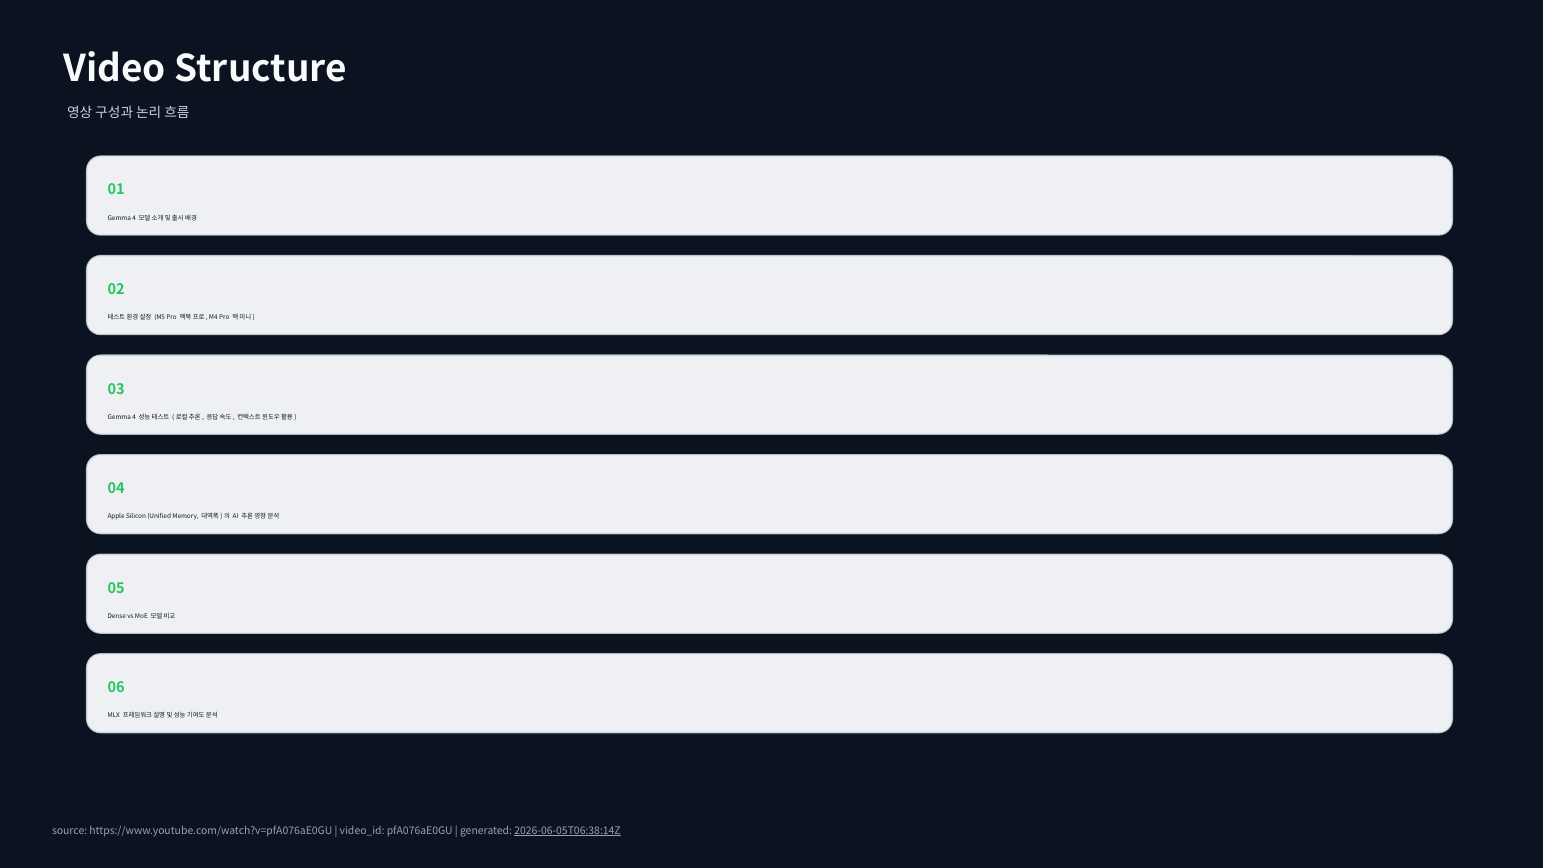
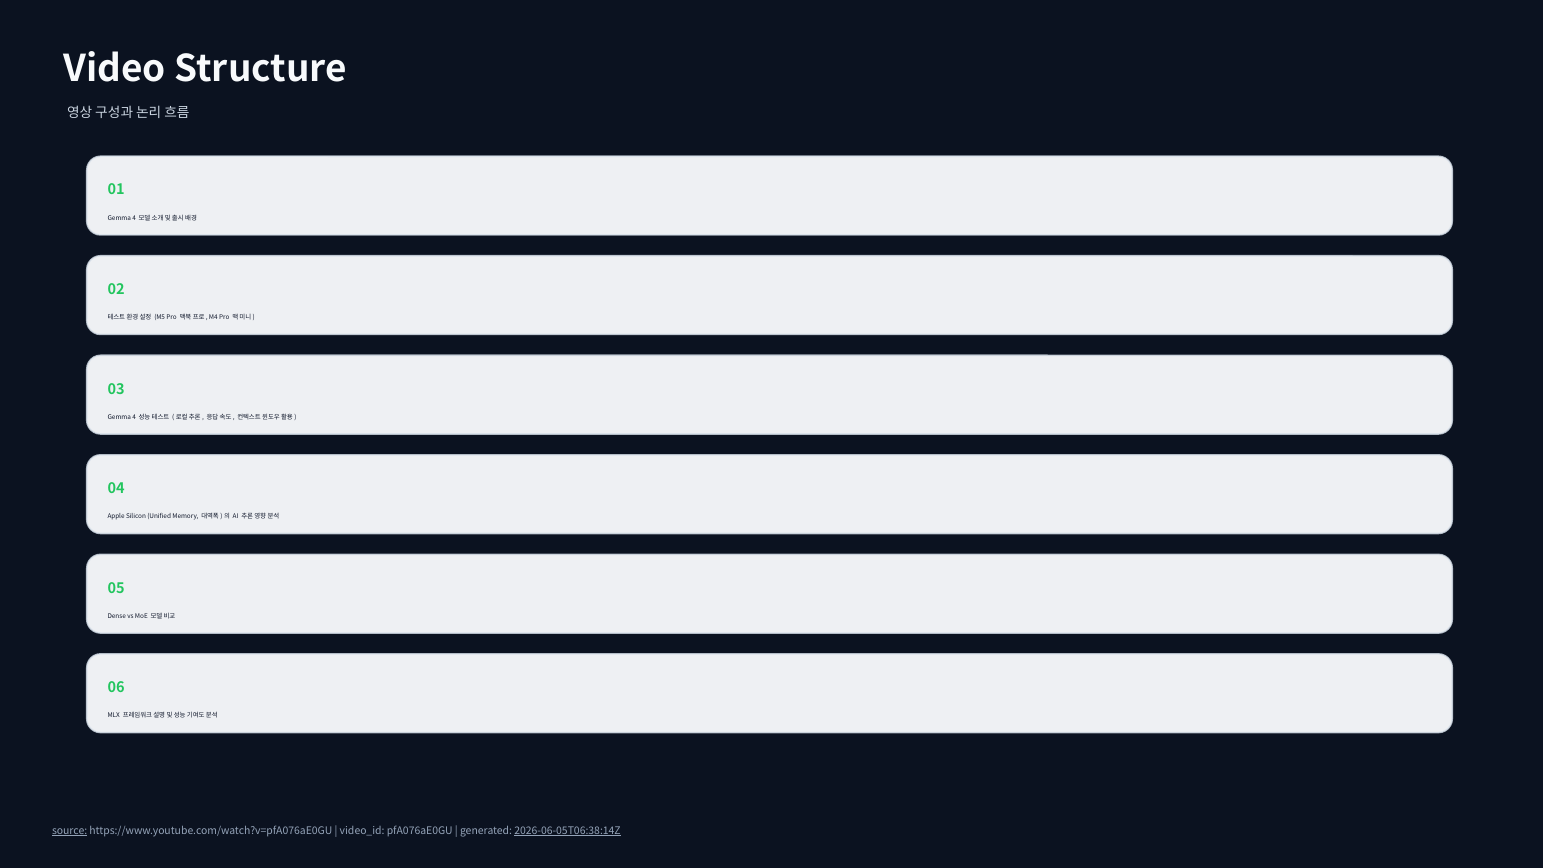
source underline: none -> present
